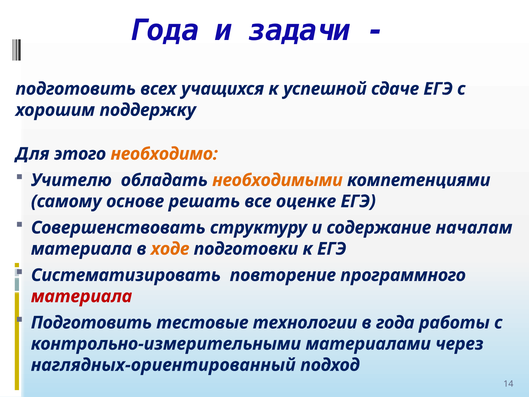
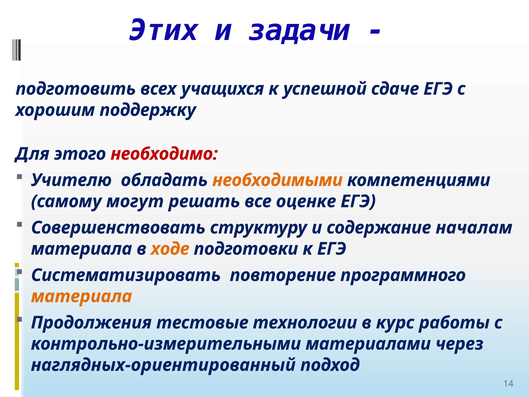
Года at (164, 31): Года -> Этих
необходимо colour: orange -> red
основе: основе -> могут
материала at (82, 296) colour: red -> orange
Подготовить at (91, 322): Подготовить -> Продолжения
в года: года -> курс
